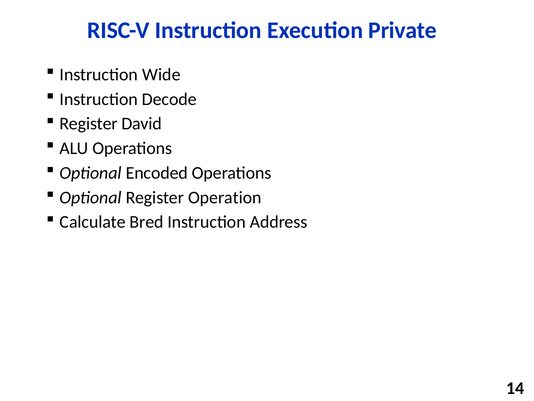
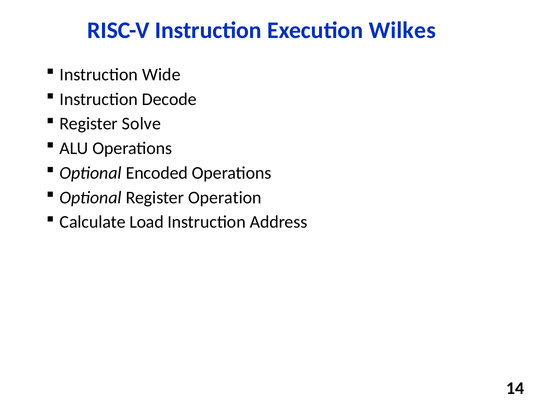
Private: Private -> Wilkes
David: David -> Solve
Bred: Bred -> Load
